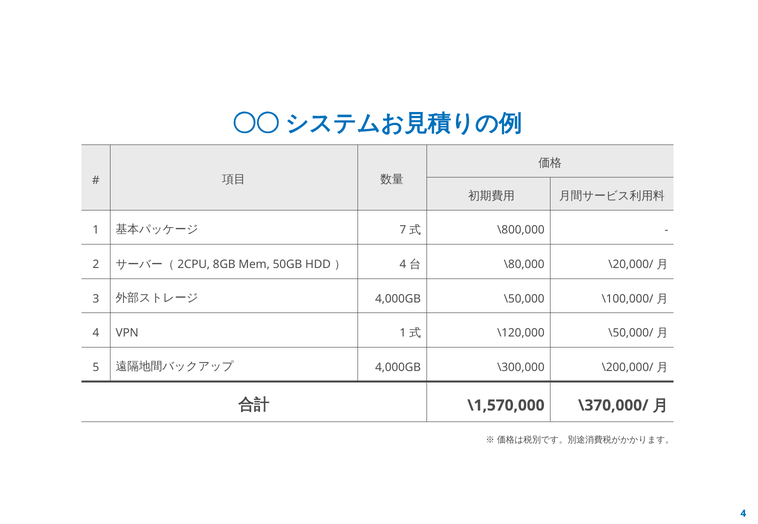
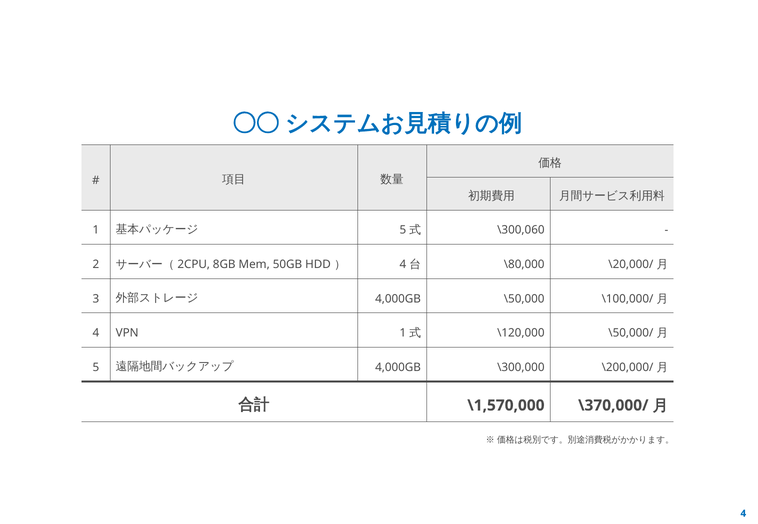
7 at (403, 230): 7 -> 5
\800,000: \800,000 -> \300,060
